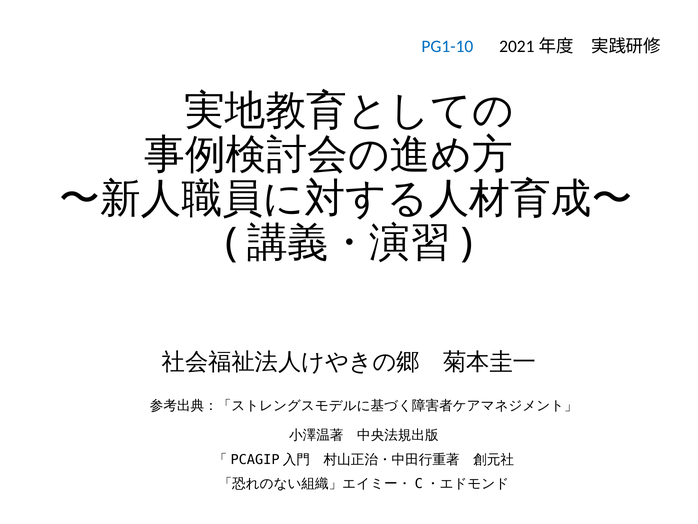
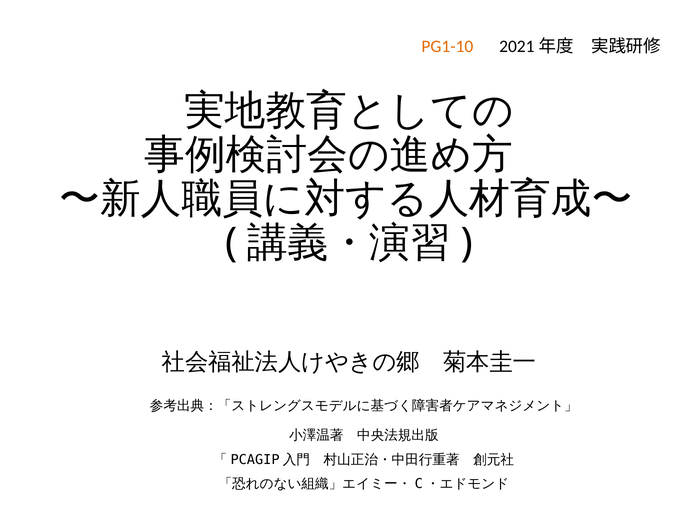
PG1-10 colour: blue -> orange
